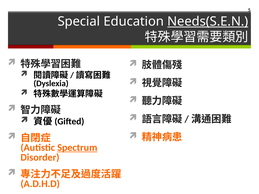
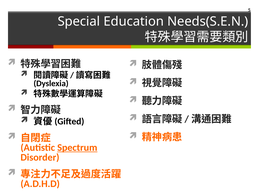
Needs(S.E.N underline: present -> none
